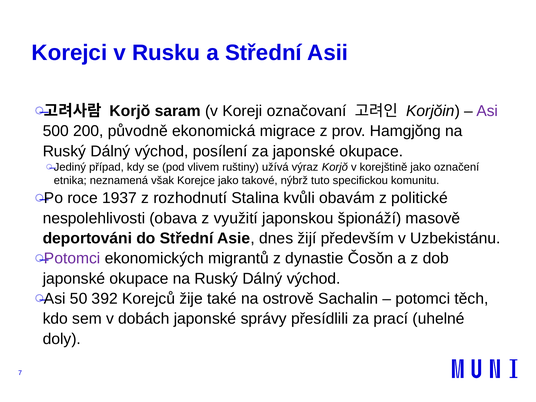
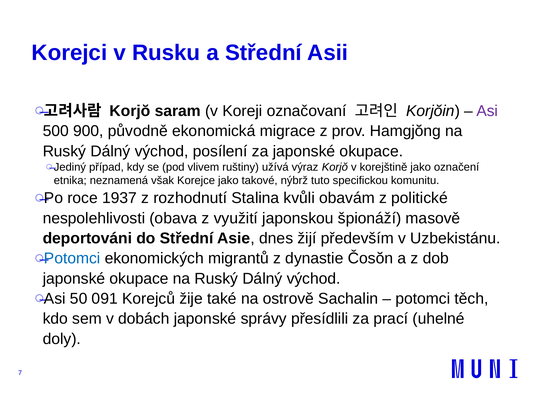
200: 200 -> 900
Potomci at (72, 258) colour: purple -> blue
392: 392 -> 091
